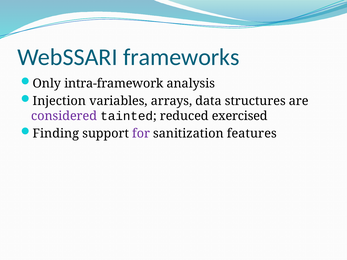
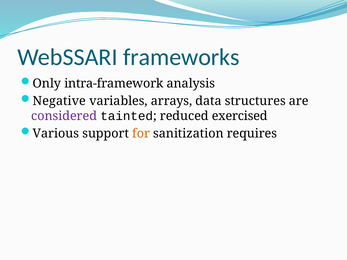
Injection: Injection -> Negative
Finding: Finding -> Various
for colour: purple -> orange
features: features -> requires
